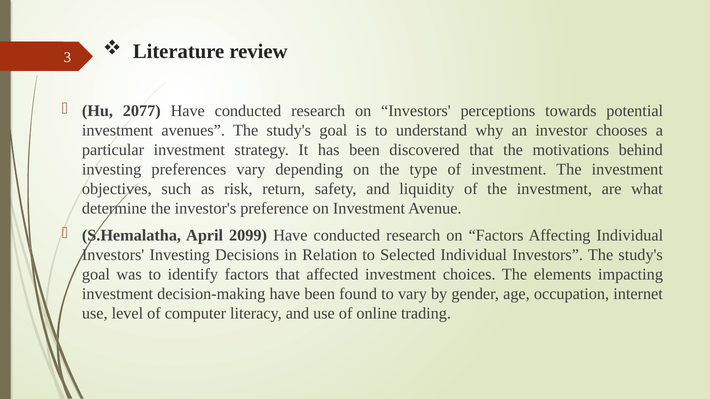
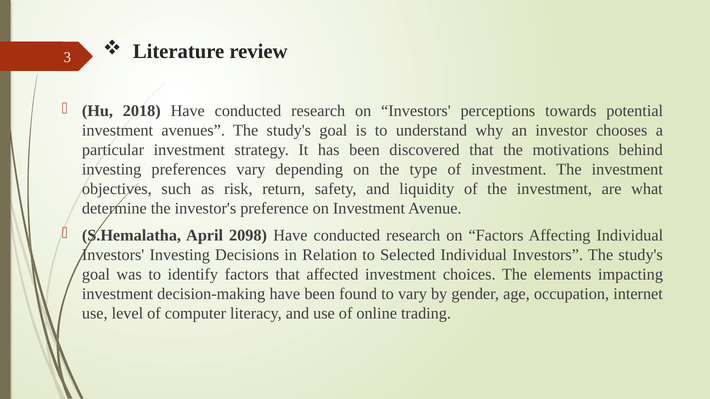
2077: 2077 -> 2018
2099: 2099 -> 2098
